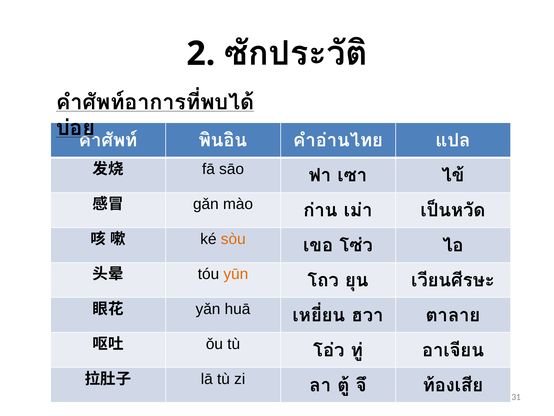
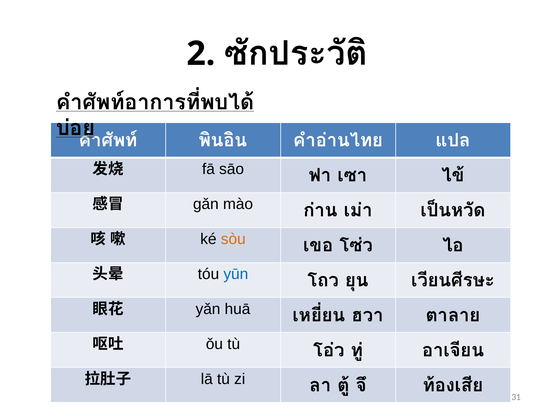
yūn colour: orange -> blue
